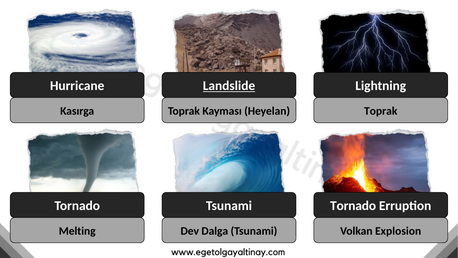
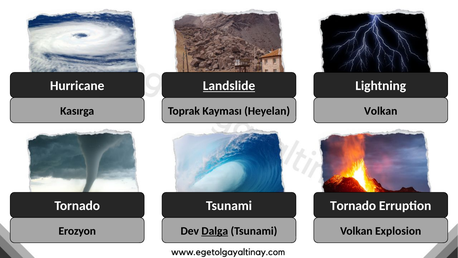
Toprak at (381, 111): Toprak -> Volkan
Melting: Melting -> Erozyon
Dalga underline: none -> present
